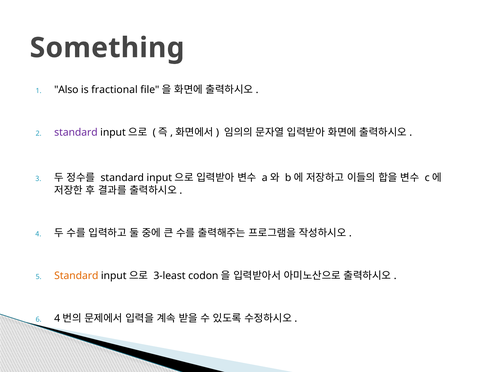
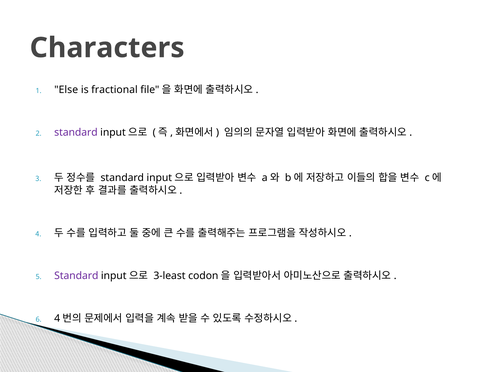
Something: Something -> Characters
Also: Also -> Else
Standard at (76, 276) colour: orange -> purple
